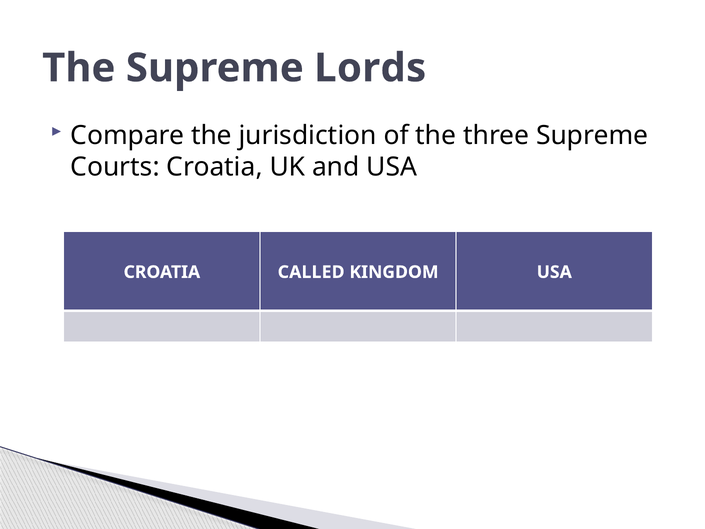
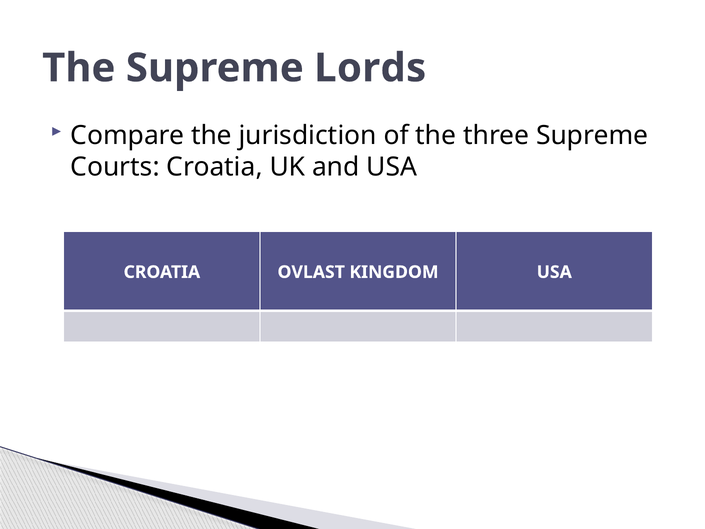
CALLED: CALLED -> OVLAST
